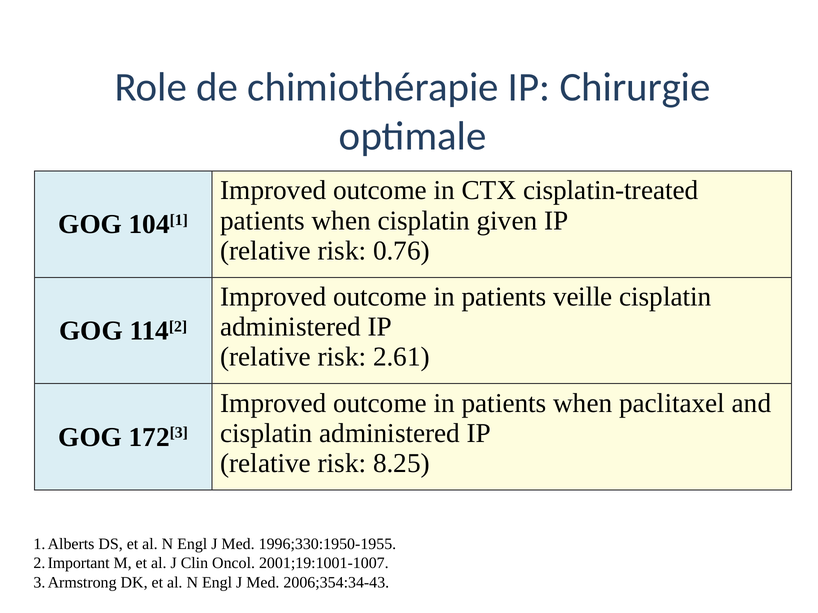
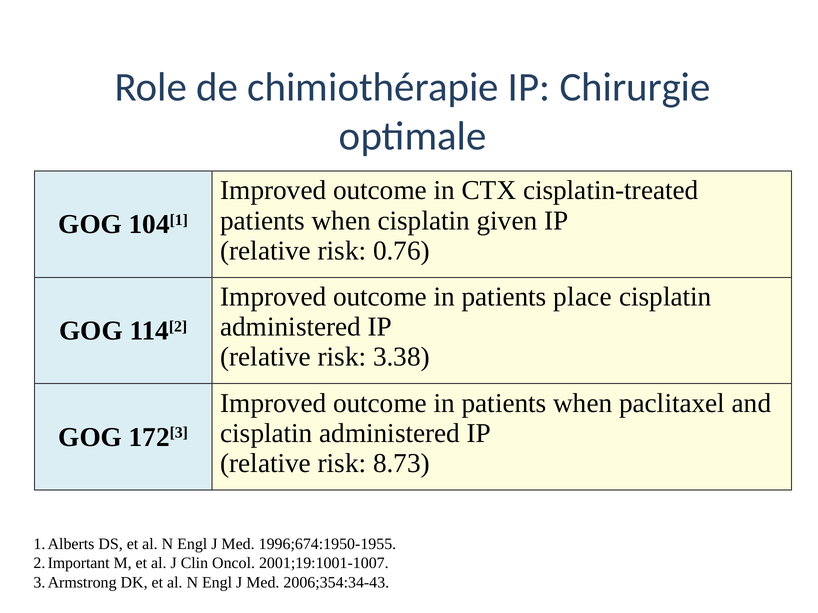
veille: veille -> place
2.61: 2.61 -> 3.38
8.25: 8.25 -> 8.73
1996;330:1950-1955: 1996;330:1950-1955 -> 1996;674:1950-1955
